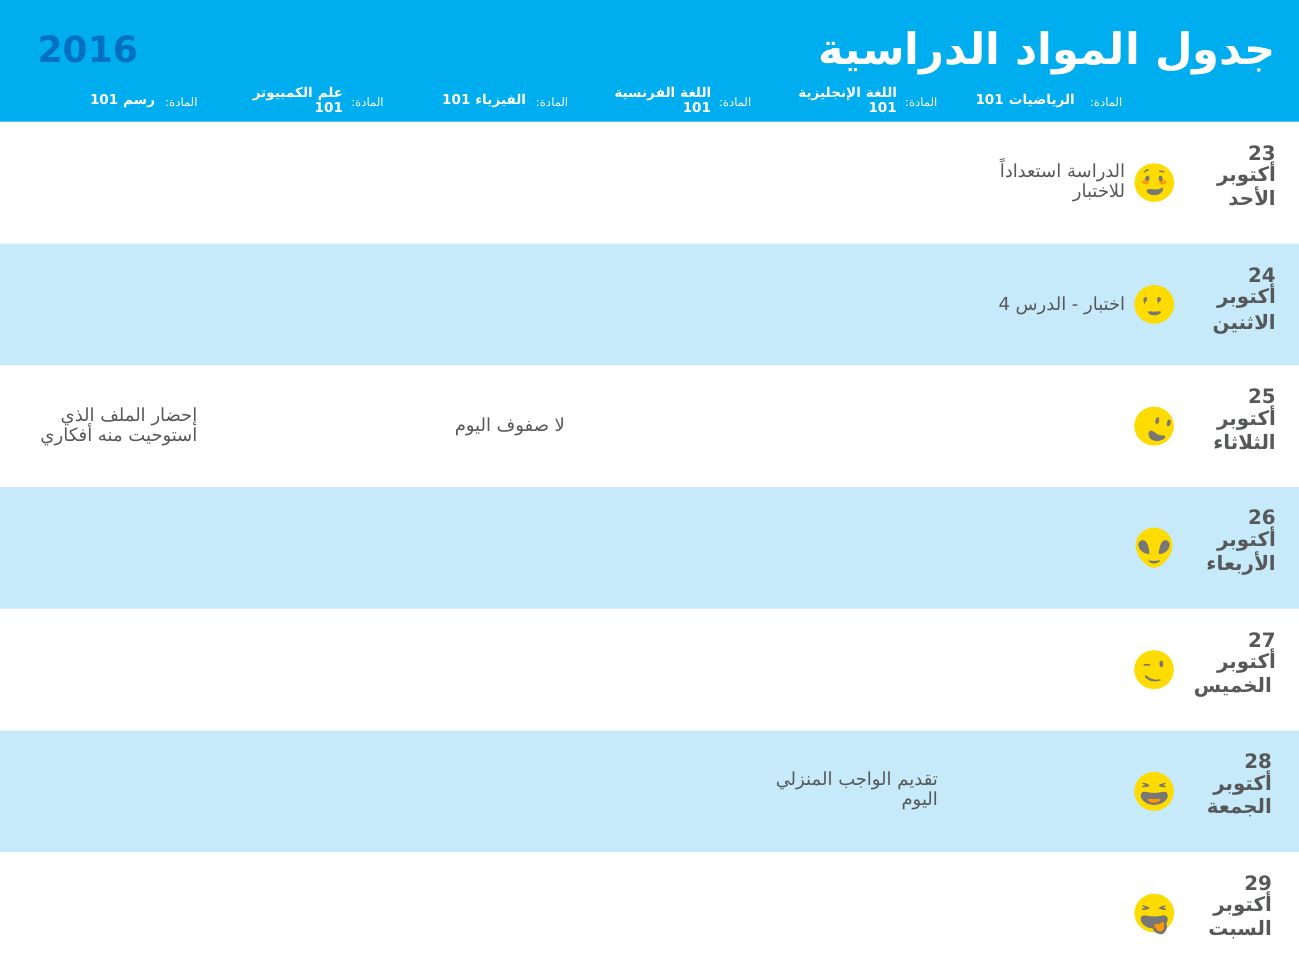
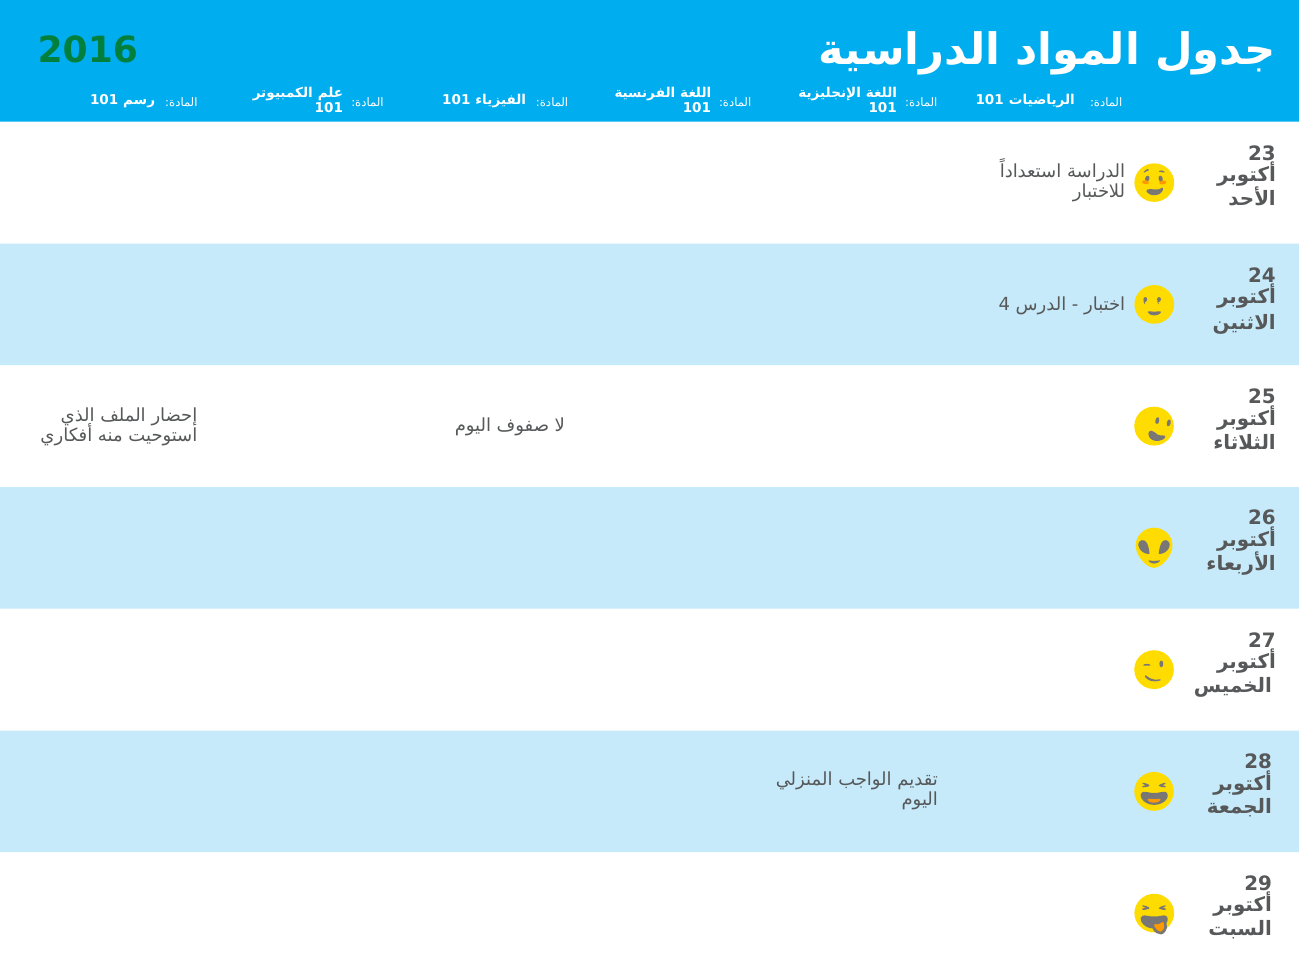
2016 colour: blue -> green
